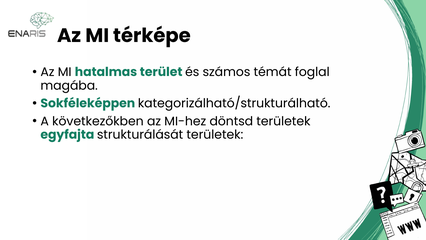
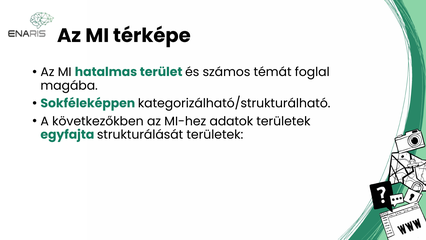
döntsd: döntsd -> adatok
